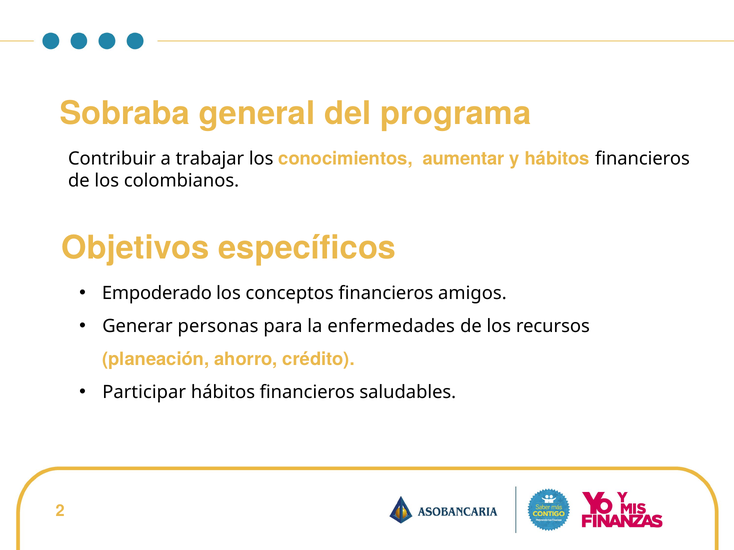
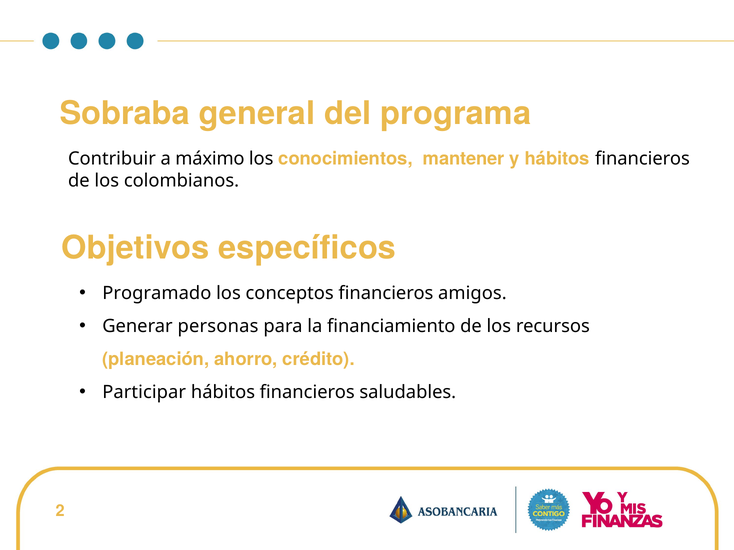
trabajar: trabajar -> máximo
aumentar: aumentar -> mantener
Empoderado: Empoderado -> Programado
enfermedades: enfermedades -> financiamiento
